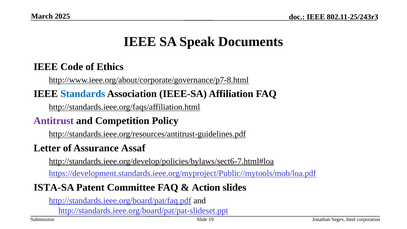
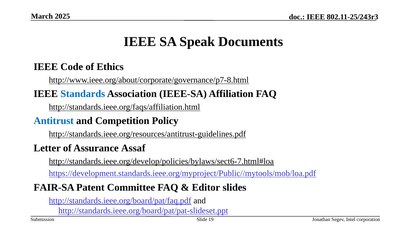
Antitrust colour: purple -> blue
ISTA-SA: ISTA-SA -> FAIR-SA
Action: Action -> Editor
